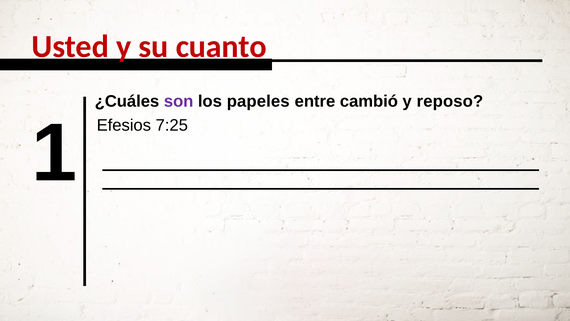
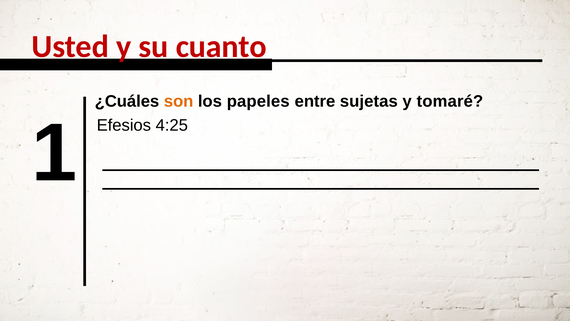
son colour: purple -> orange
cambió: cambió -> sujetas
reposo: reposo -> tomaré
7:25: 7:25 -> 4:25
